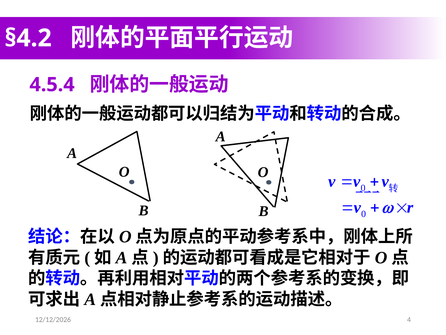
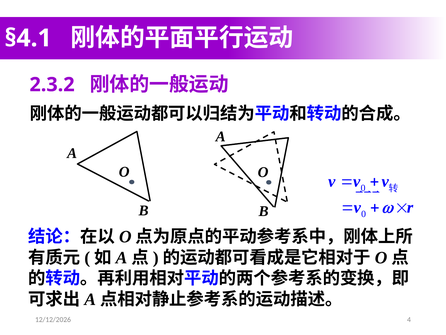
§4.2: §4.2 -> §4.1
4.5.4: 4.5.4 -> 2.3.2
